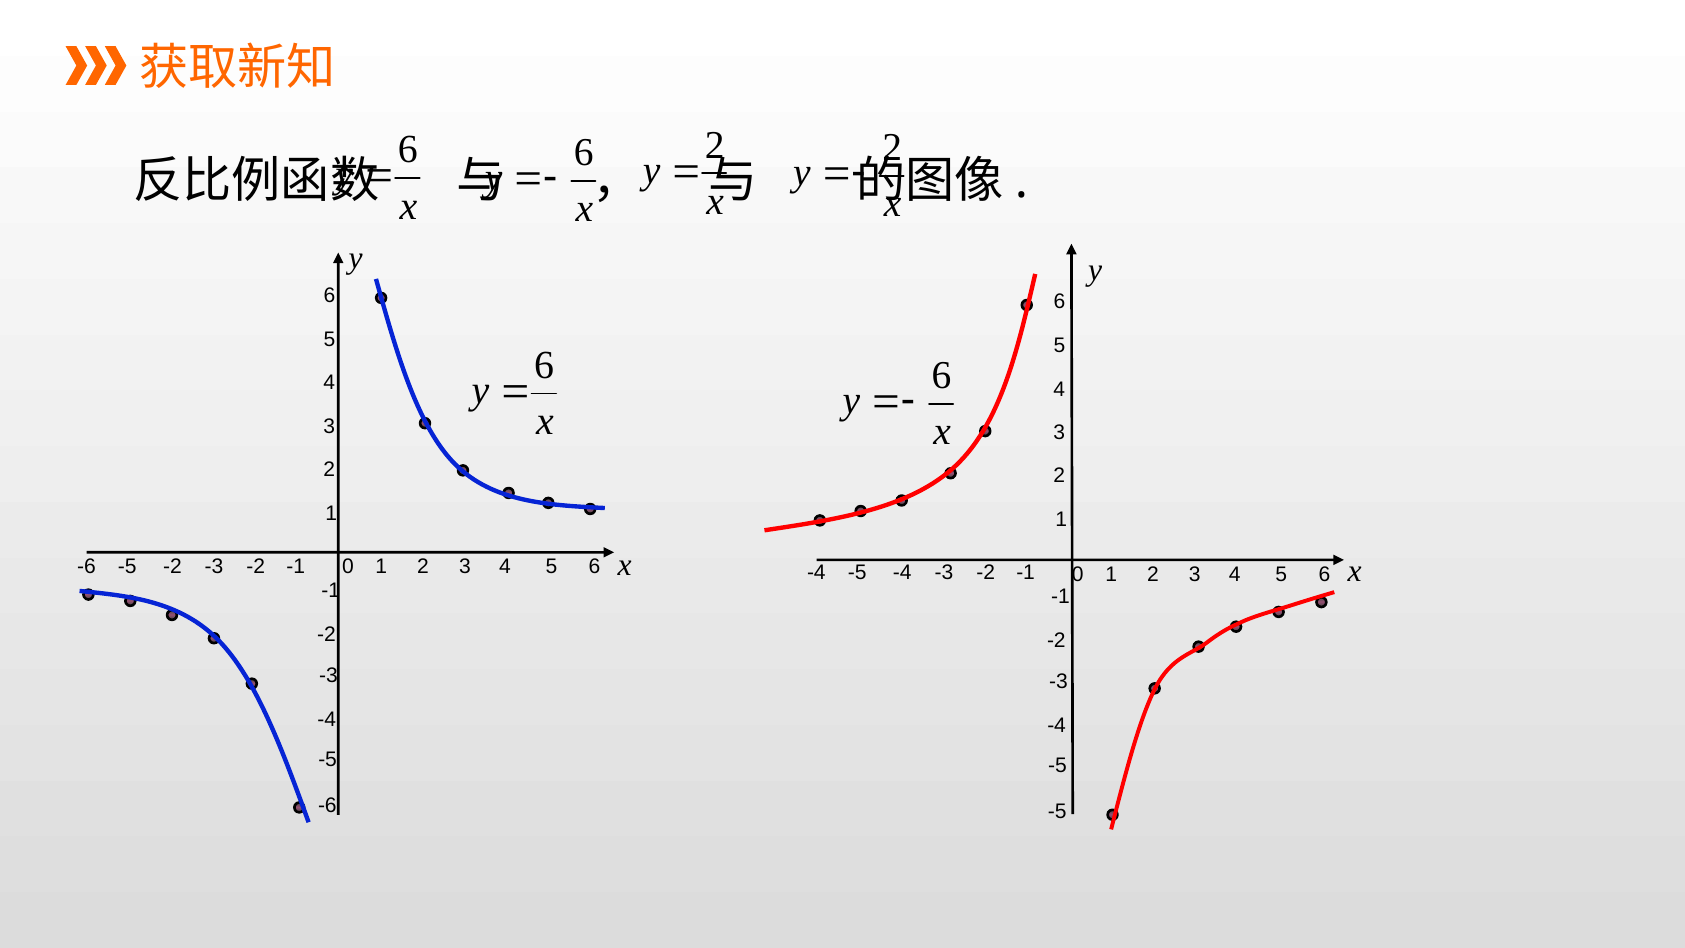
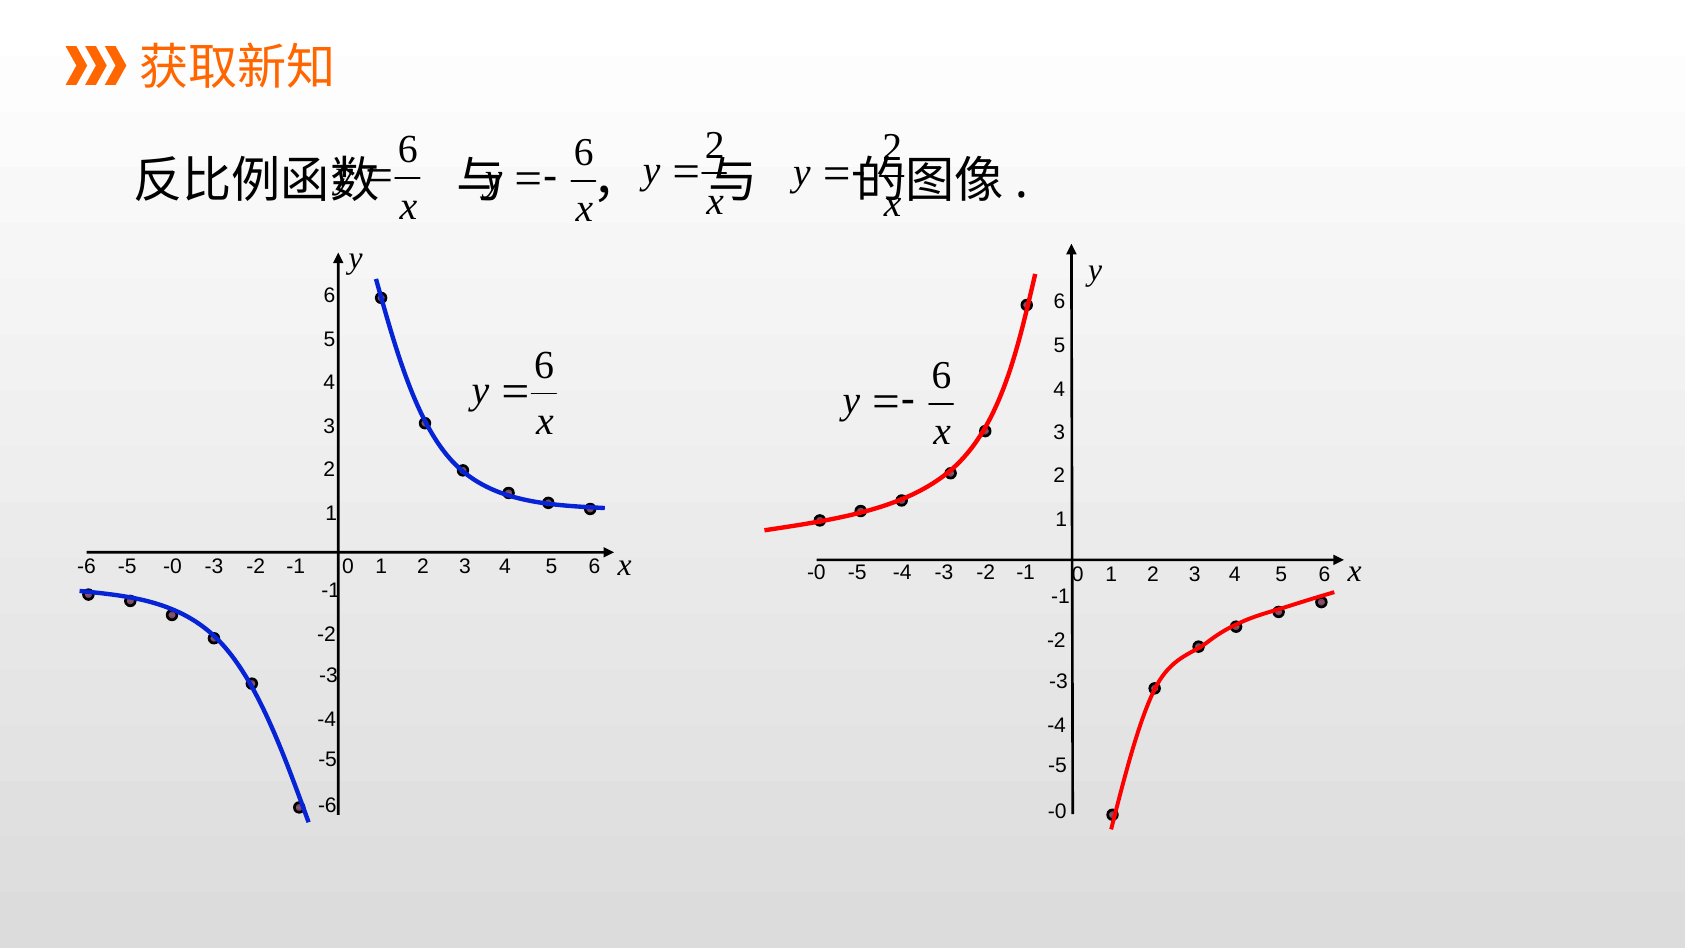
-2 at (172, 566): -2 -> -0
-4 at (816, 572): -4 -> -0
-5 at (1057, 811): -5 -> -0
